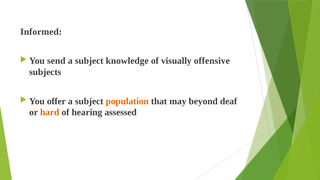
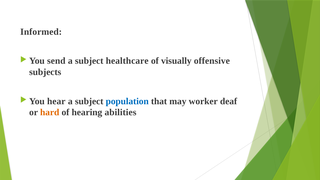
knowledge: knowledge -> healthcare
offer: offer -> hear
population colour: orange -> blue
beyond: beyond -> worker
assessed: assessed -> abilities
